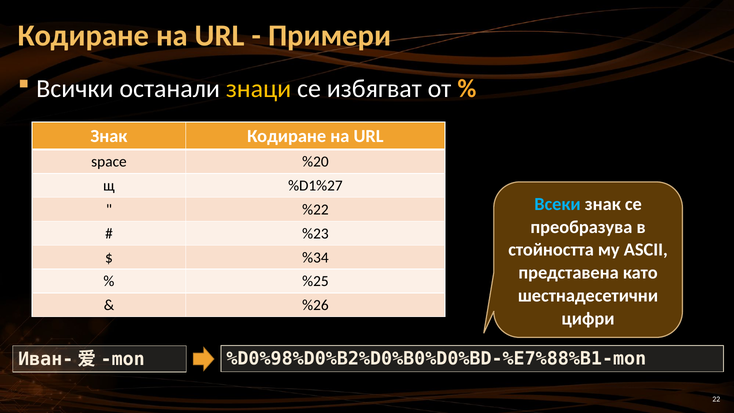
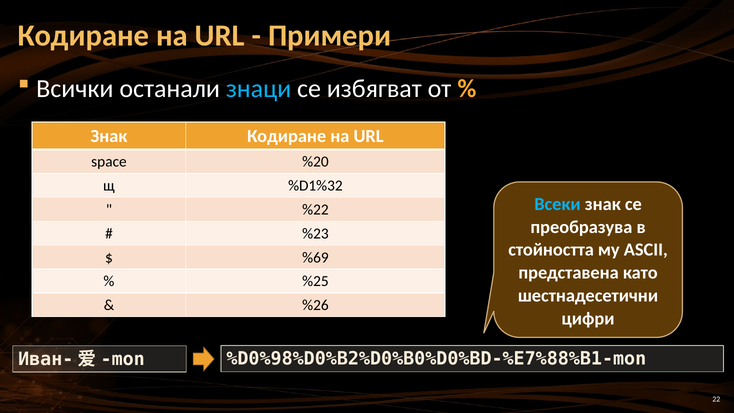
знаци colour: yellow -> light blue
%D1%27: %D1%27 -> %D1%32
%34: %34 -> %69
